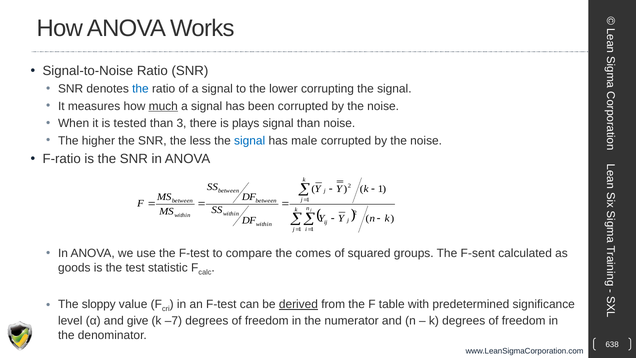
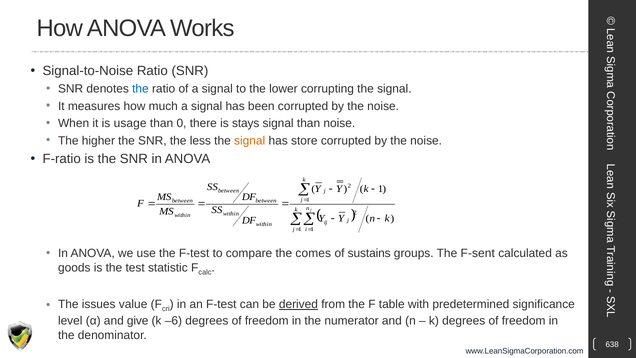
much underline: present -> none
tested: tested -> usage
3: 3 -> 0
plays: plays -> stays
signal at (250, 140) colour: blue -> orange
male: male -> store
squared: squared -> sustains
sloppy: sloppy -> issues
–7: –7 -> –6
